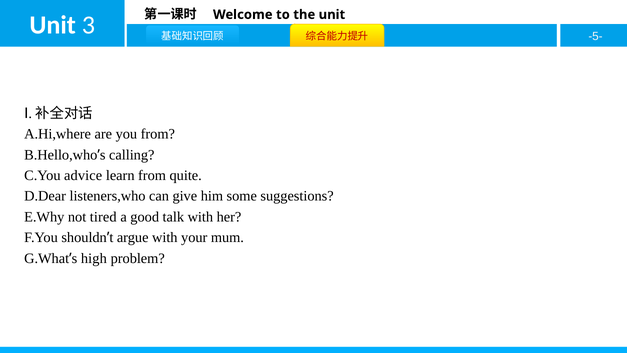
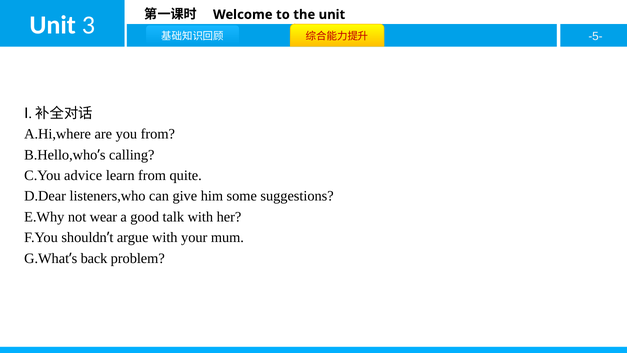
tired: tired -> wear
high: high -> back
